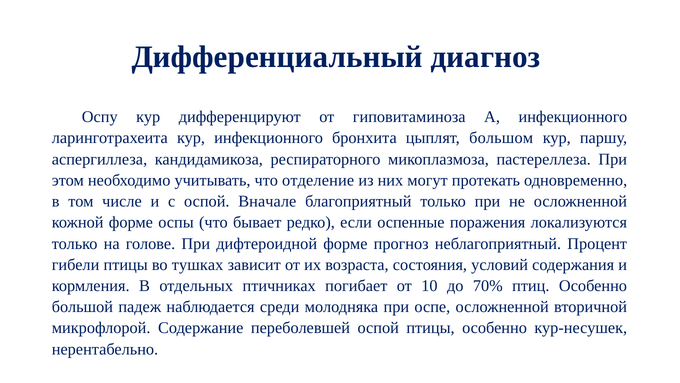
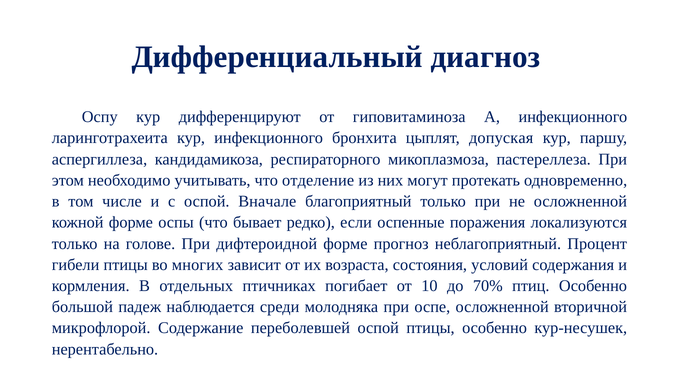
большом: большом -> допуская
тушках: тушках -> многих
